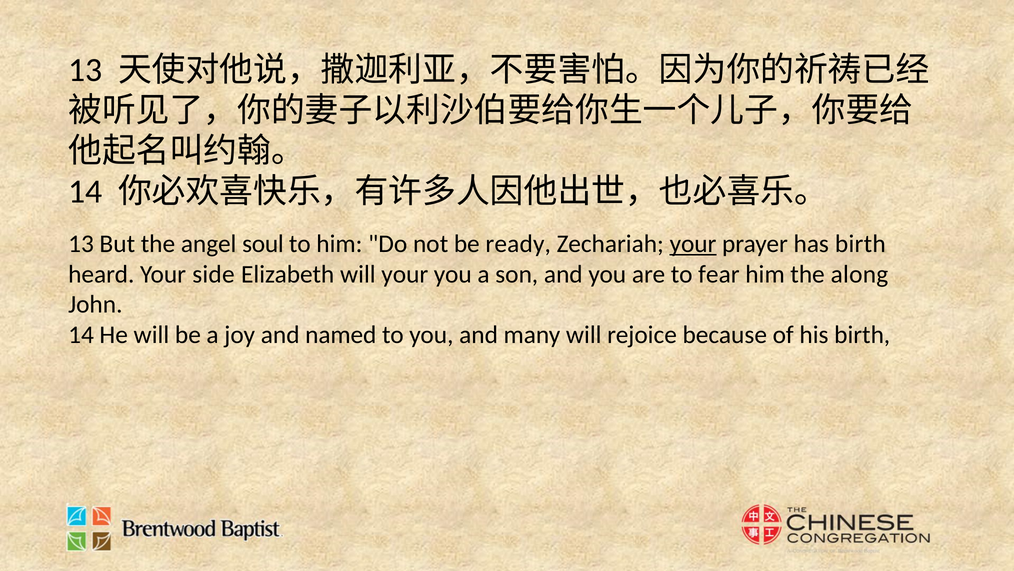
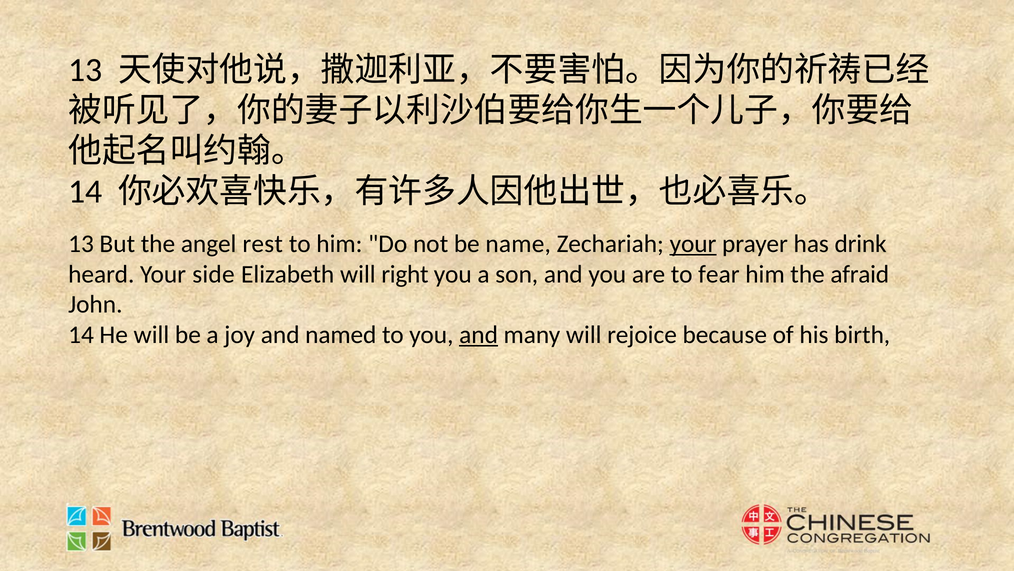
soul: soul -> rest
ready: ready -> name
has birth: birth -> drink
will your: your -> right
along: along -> afraid
and at (479, 335) underline: none -> present
